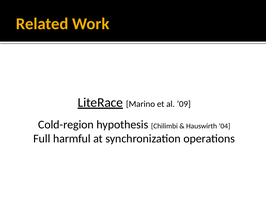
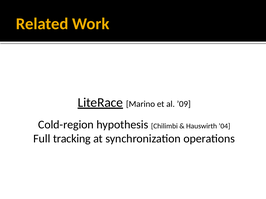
harmful: harmful -> tracking
